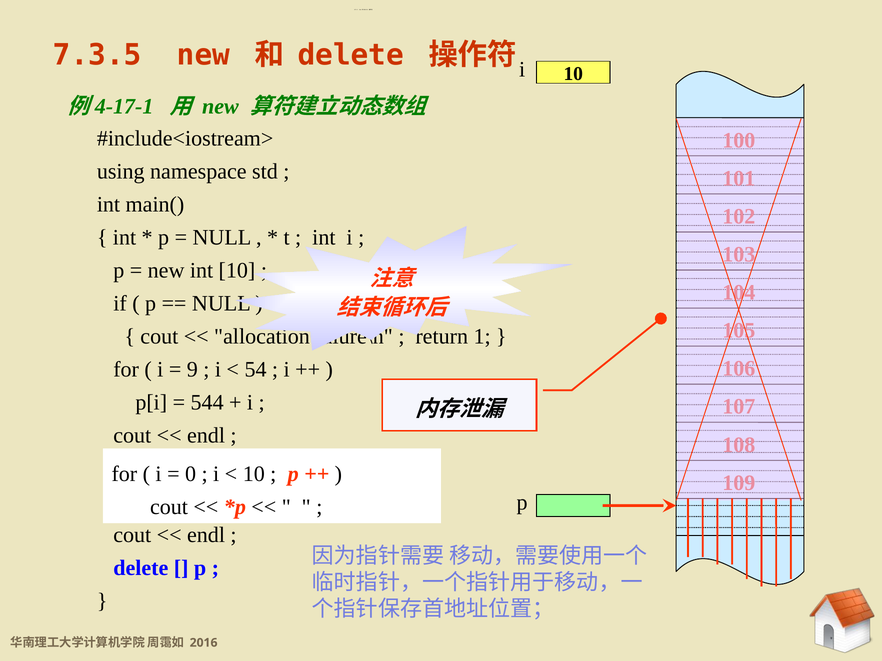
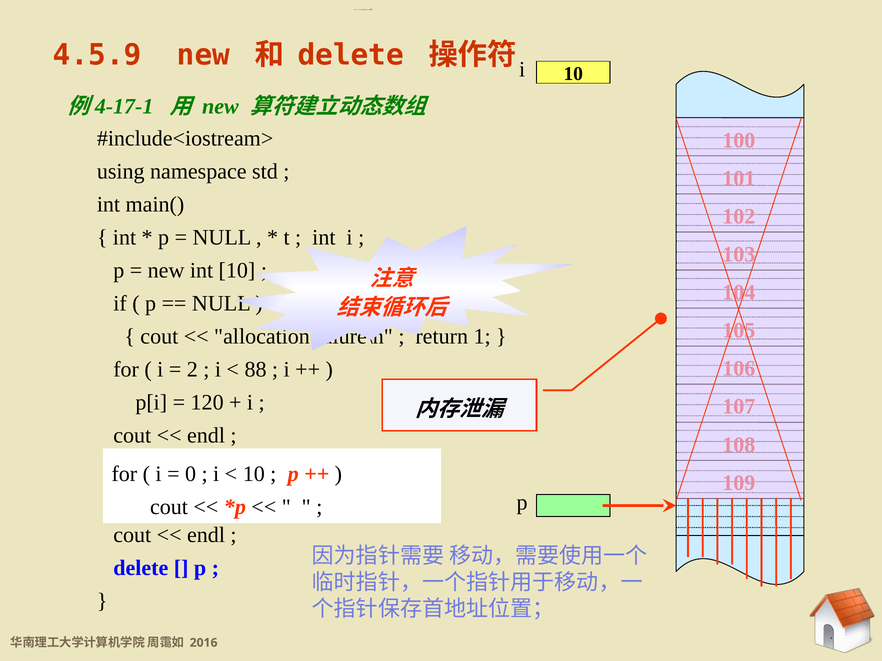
7.3.5: 7.3.5 -> 4.5.9
9: 9 -> 2
54: 54 -> 88
544: 544 -> 120
